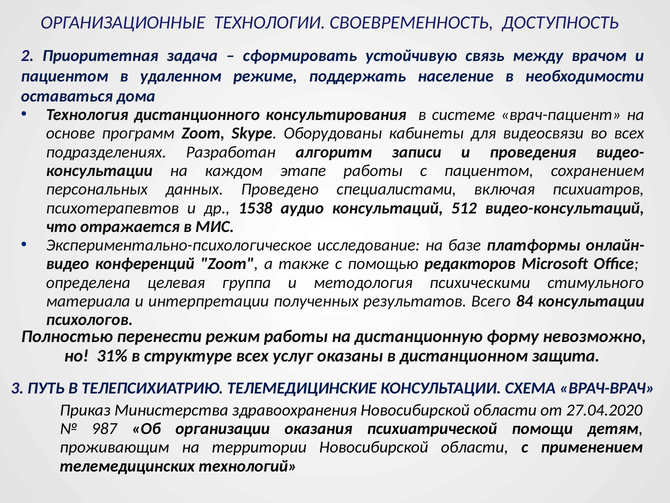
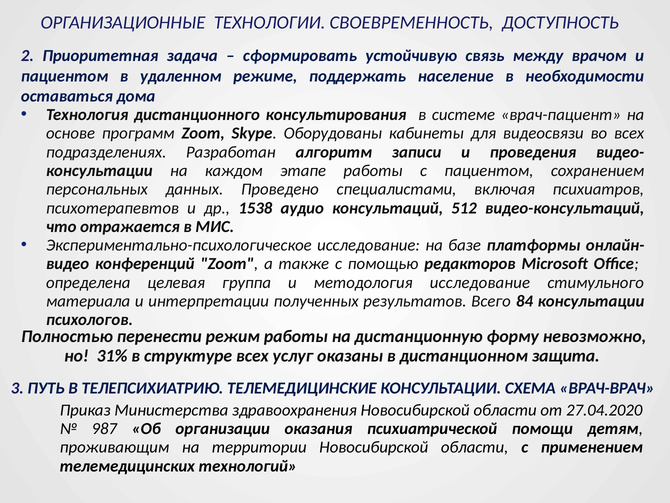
методология психическими: психическими -> исследование
